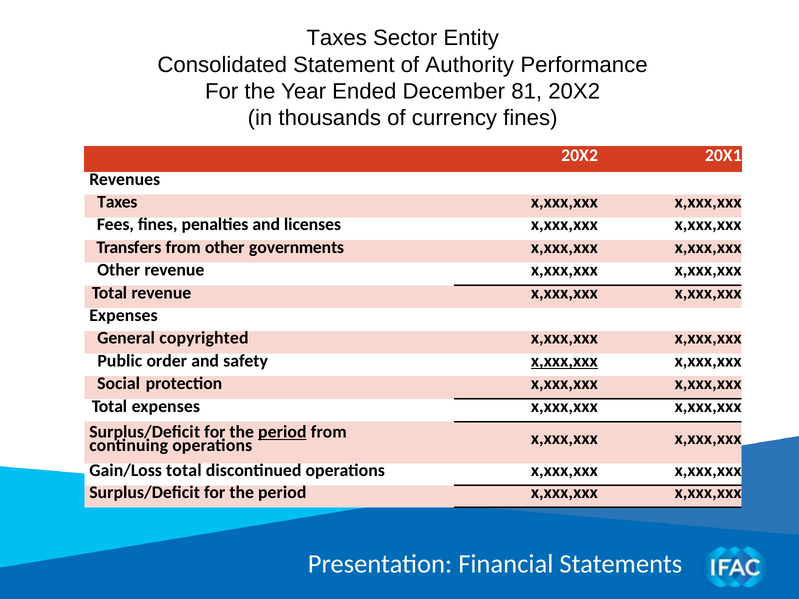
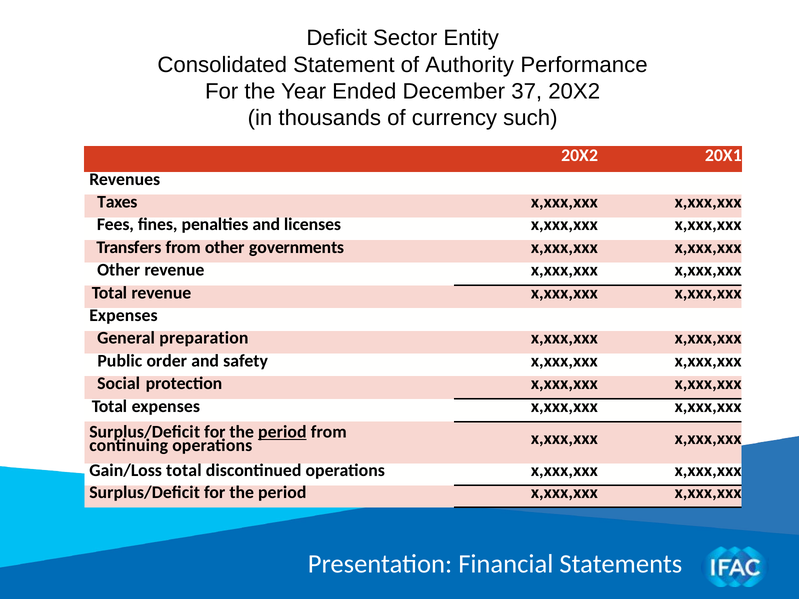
Taxes at (337, 38): Taxes -> Deficit
81: 81 -> 37
currency fines: fines -> such
copyrighted: copyrighted -> preparation
x,xxx,xxx at (564, 361) underline: present -> none
